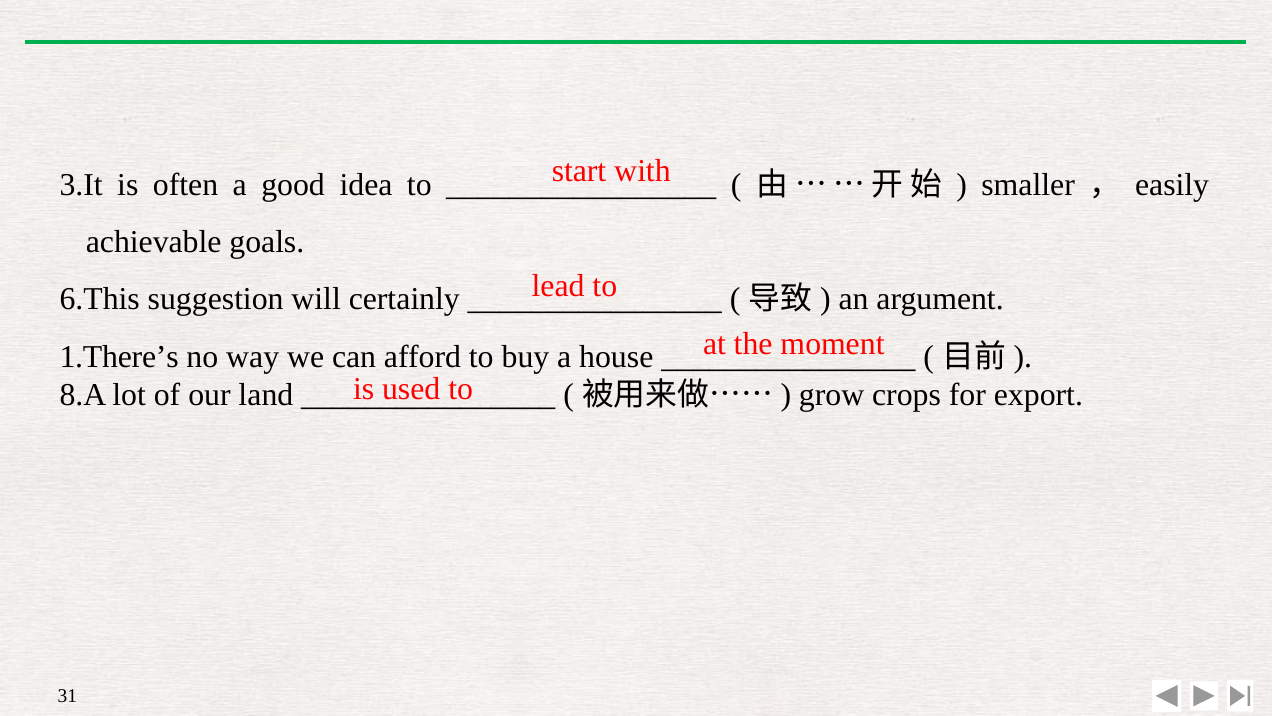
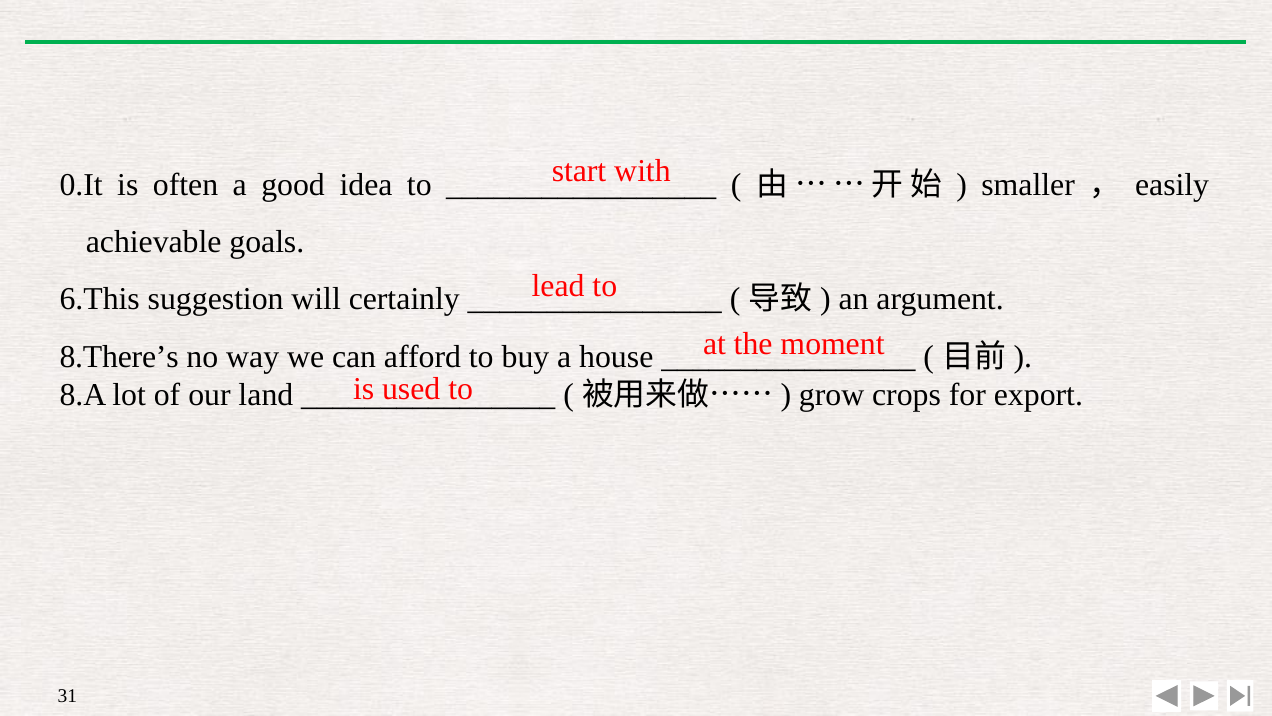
3.It: 3.It -> 0.It
1.There’s: 1.There’s -> 8.There’s
